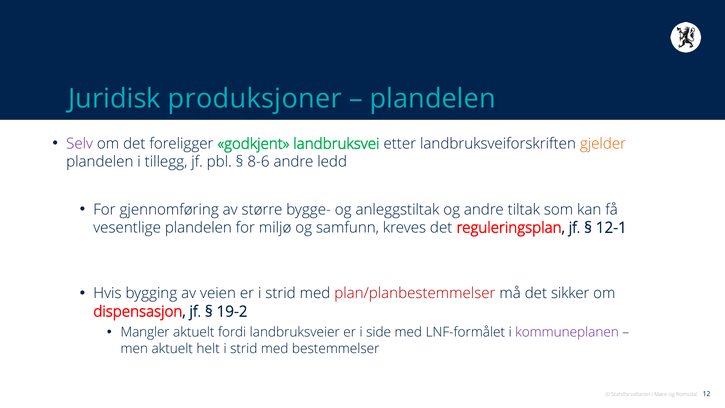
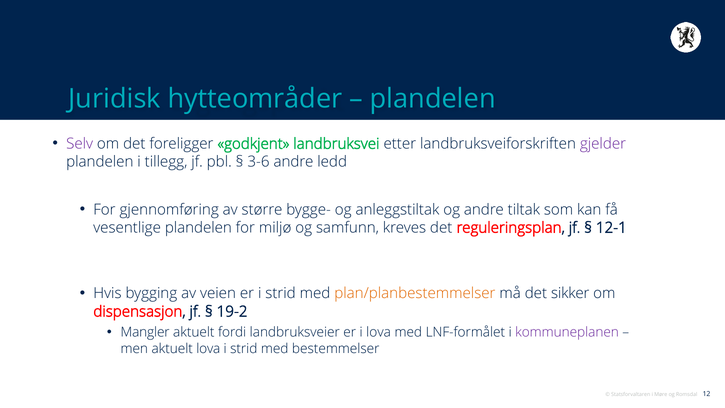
produksjoner: produksjoner -> hytteområder
gjelder colour: orange -> purple
8-6: 8-6 -> 3-6
plan/planbestemmelser colour: red -> orange
i side: side -> lova
aktuelt helt: helt -> lova
